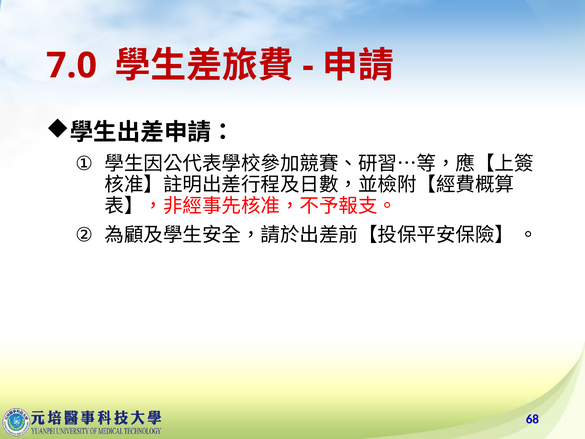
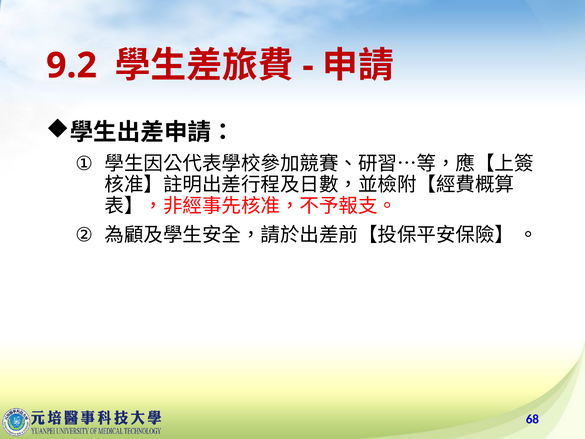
7.0: 7.0 -> 9.2
